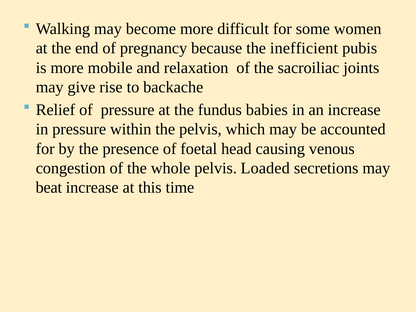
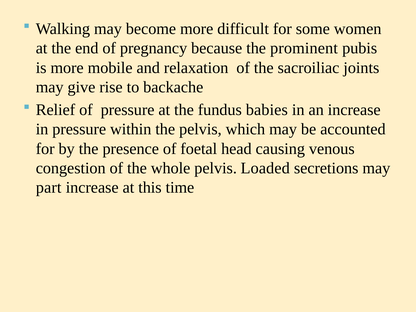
inefficient: inefficient -> prominent
beat: beat -> part
